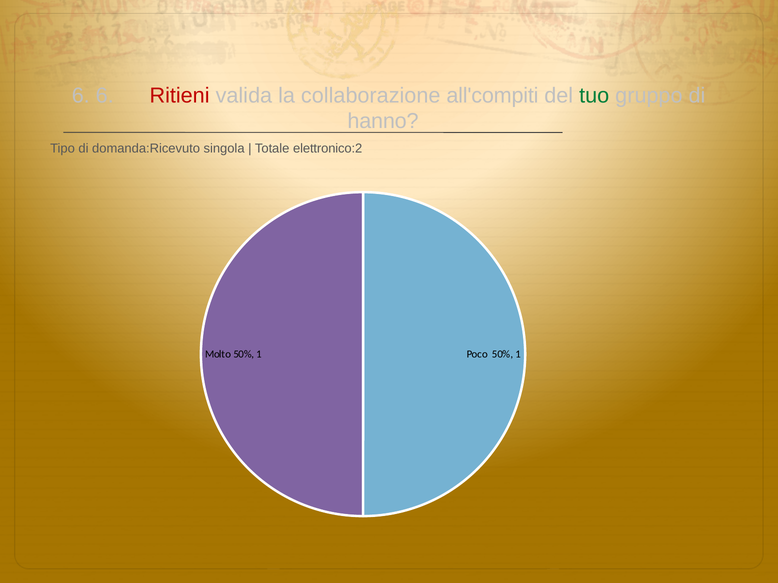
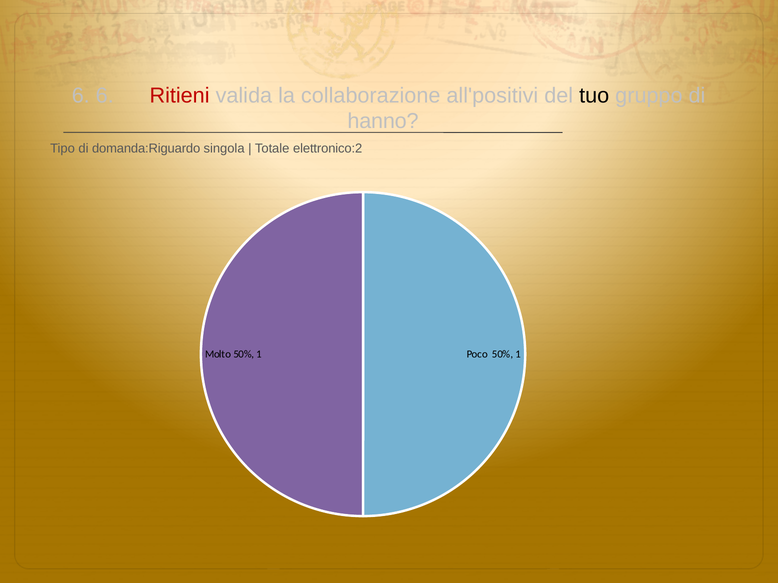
all'compiti: all'compiti -> all'positivi
tuo colour: green -> black
domanda:Ricevuto: domanda:Ricevuto -> domanda:Riguardo
